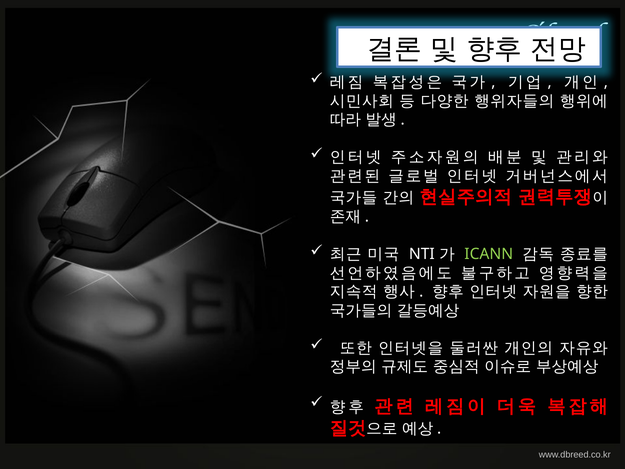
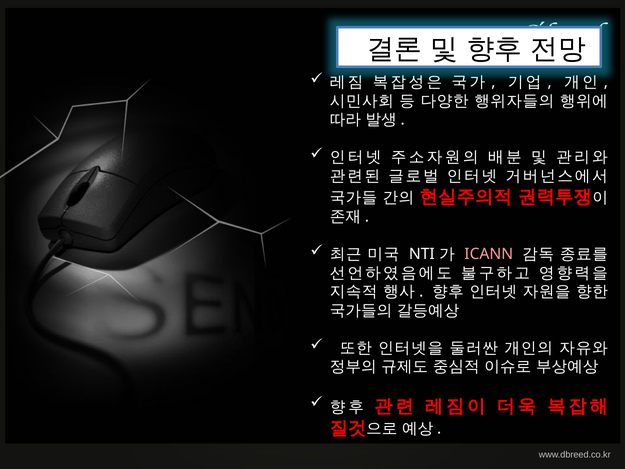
ICANN colour: light green -> pink
